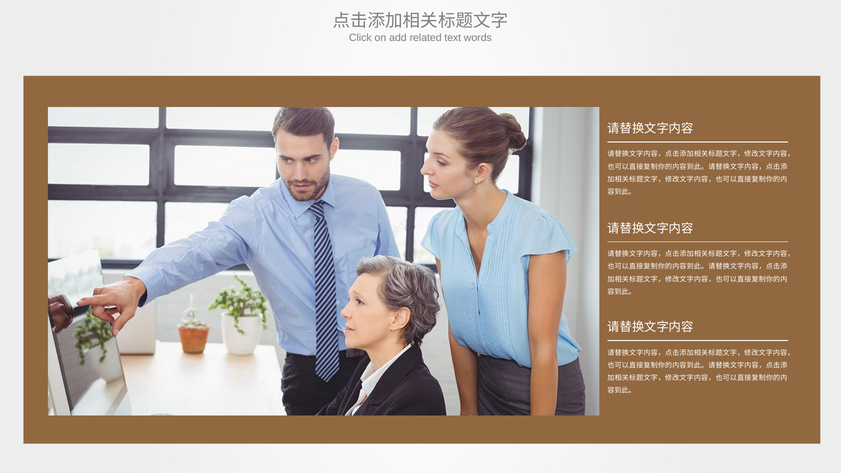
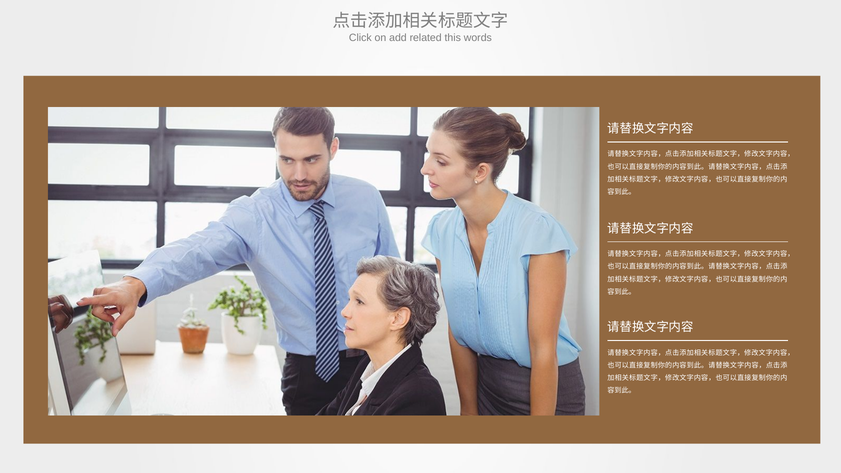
text: text -> this
